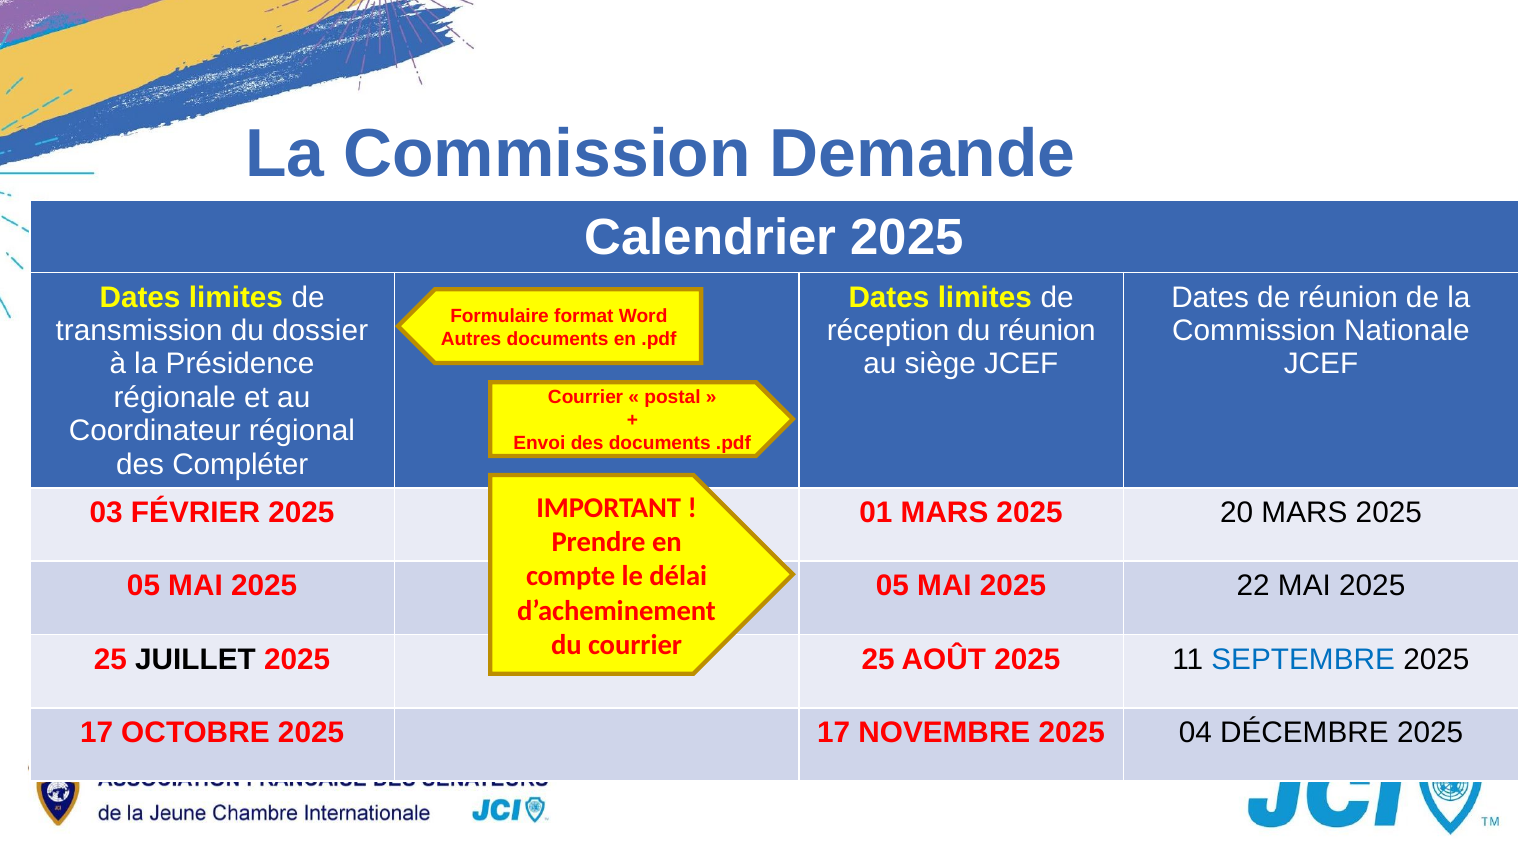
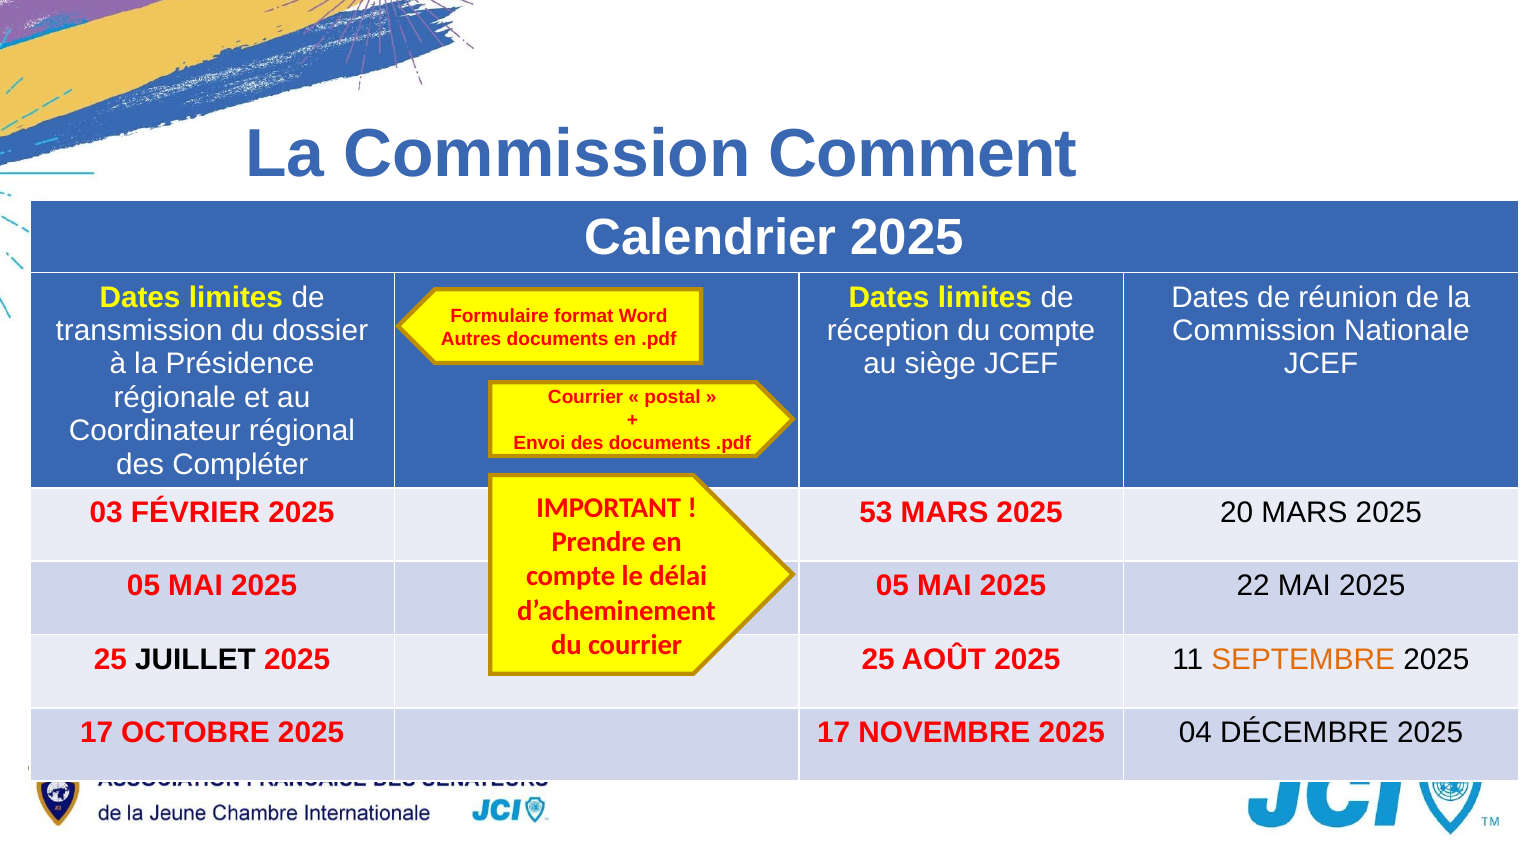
Demande: Demande -> Comment
du réunion: réunion -> compte
01: 01 -> 53
SEPTEMBRE colour: blue -> orange
